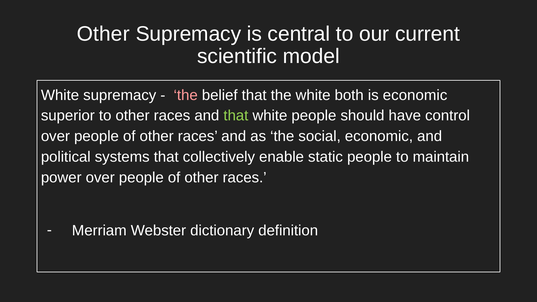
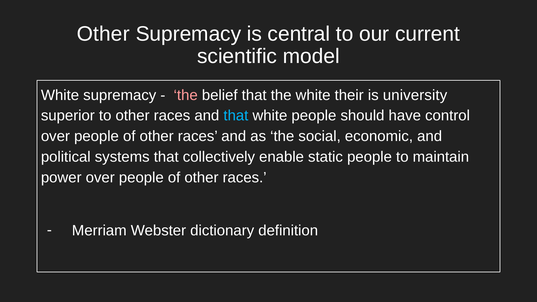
both: both -> their
is economic: economic -> university
that at (236, 116) colour: light green -> light blue
